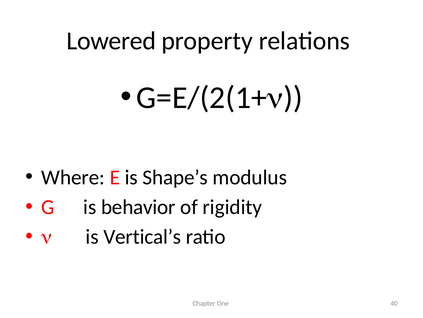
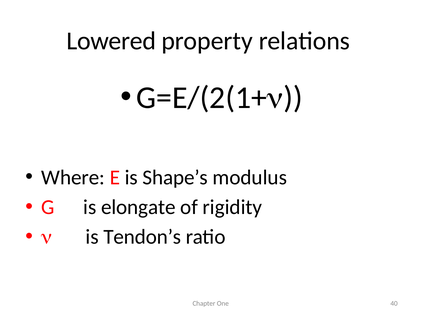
behavior: behavior -> elongate
Vertical’s: Vertical’s -> Tendon’s
